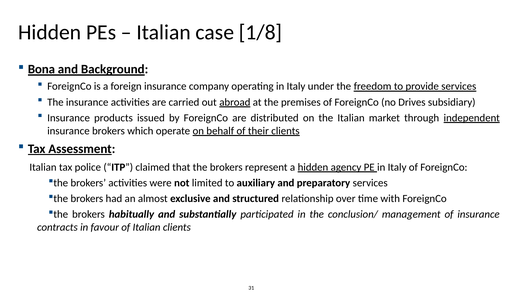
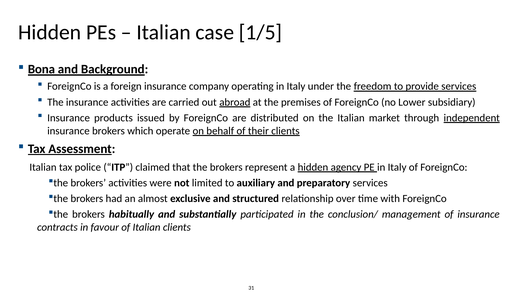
1/8: 1/8 -> 1/5
Drives: Drives -> Lower
